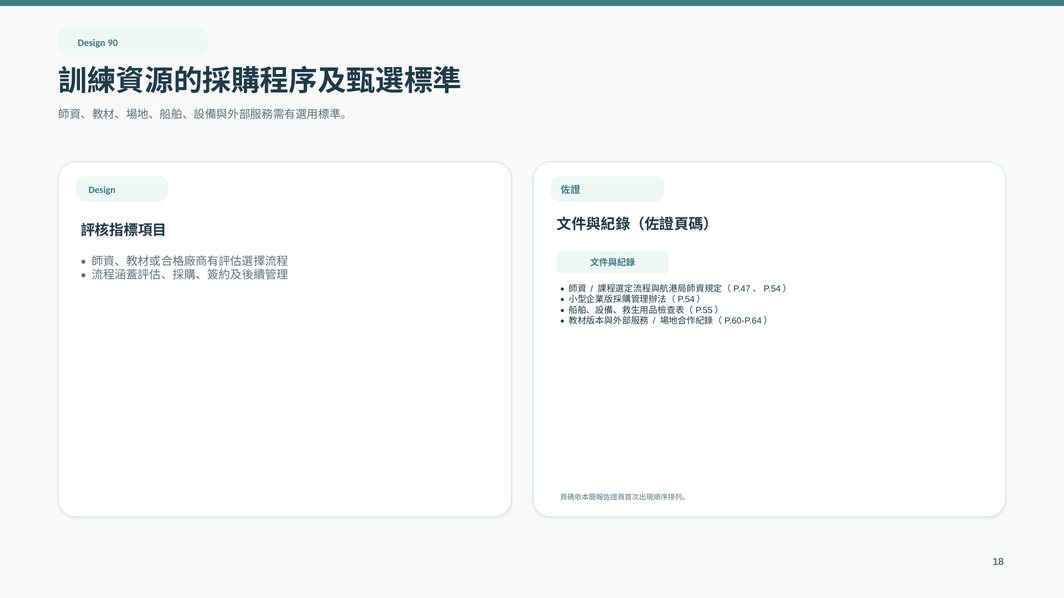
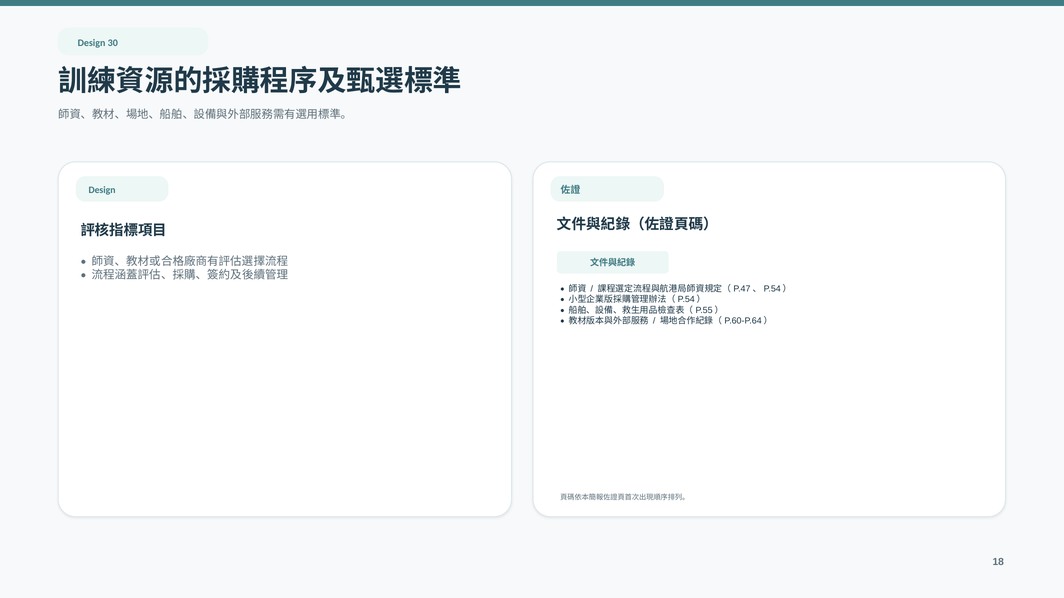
90: 90 -> 30
